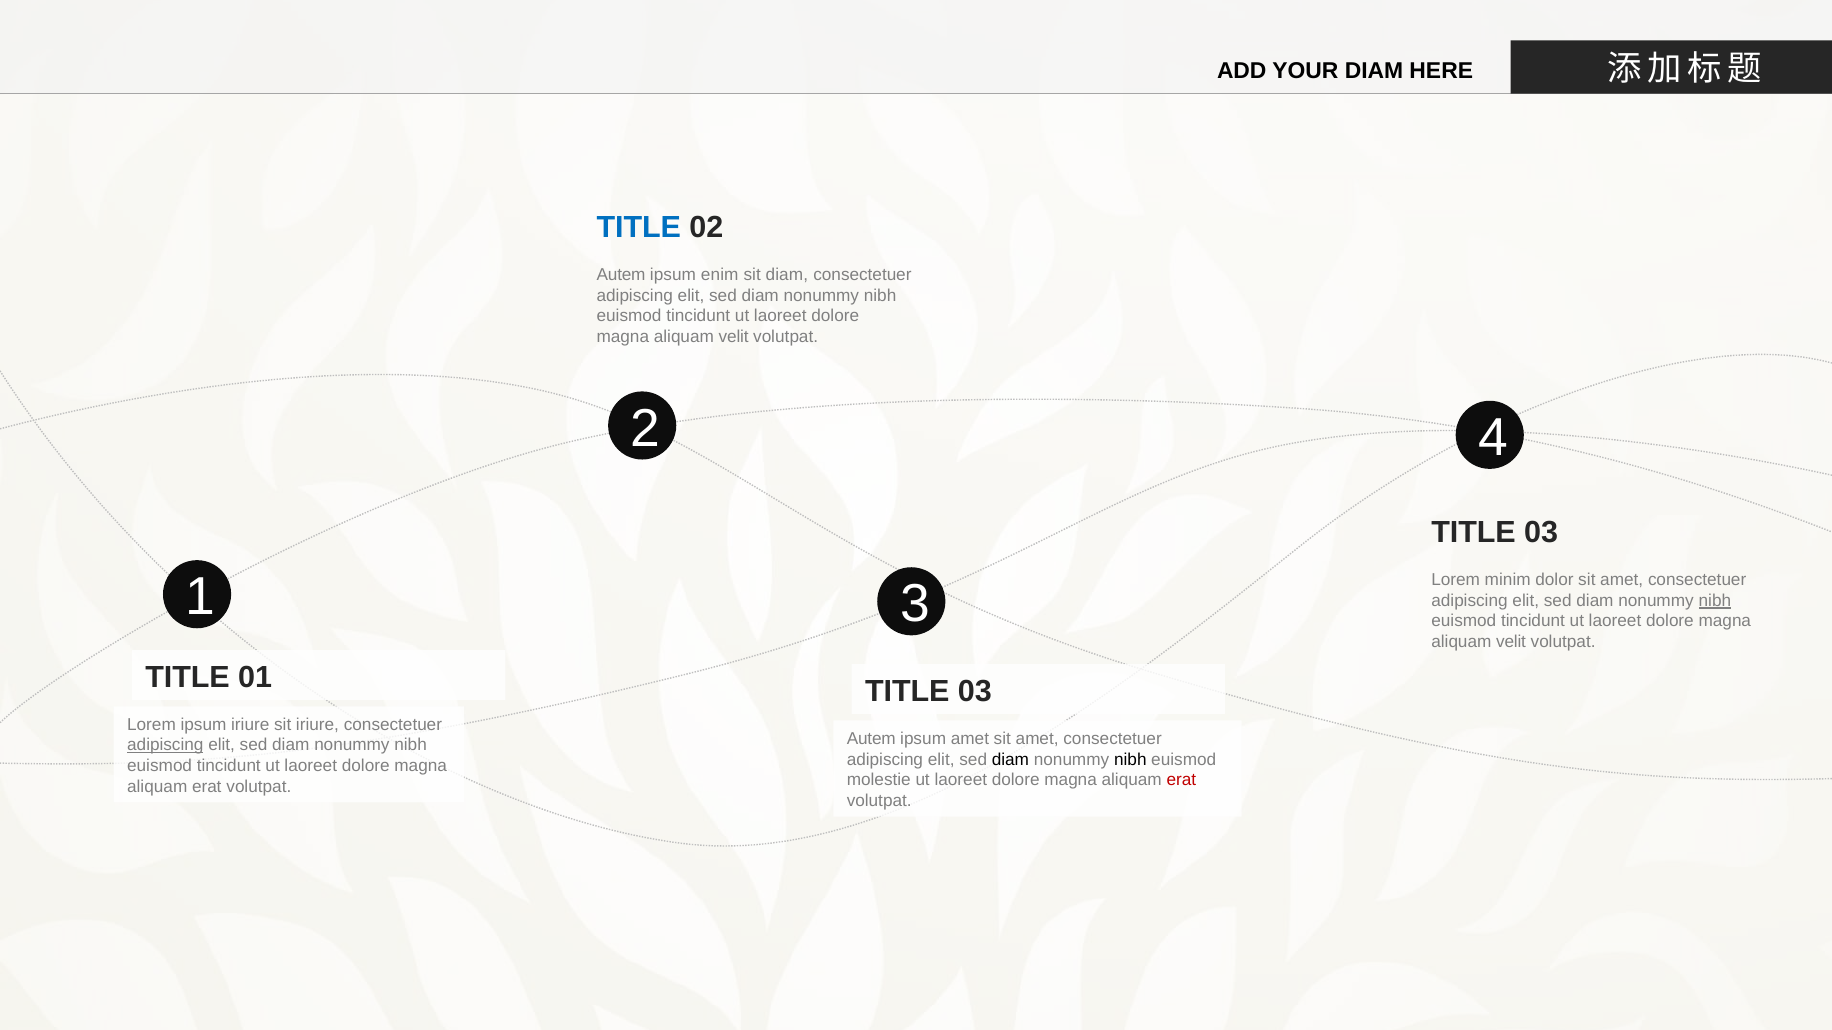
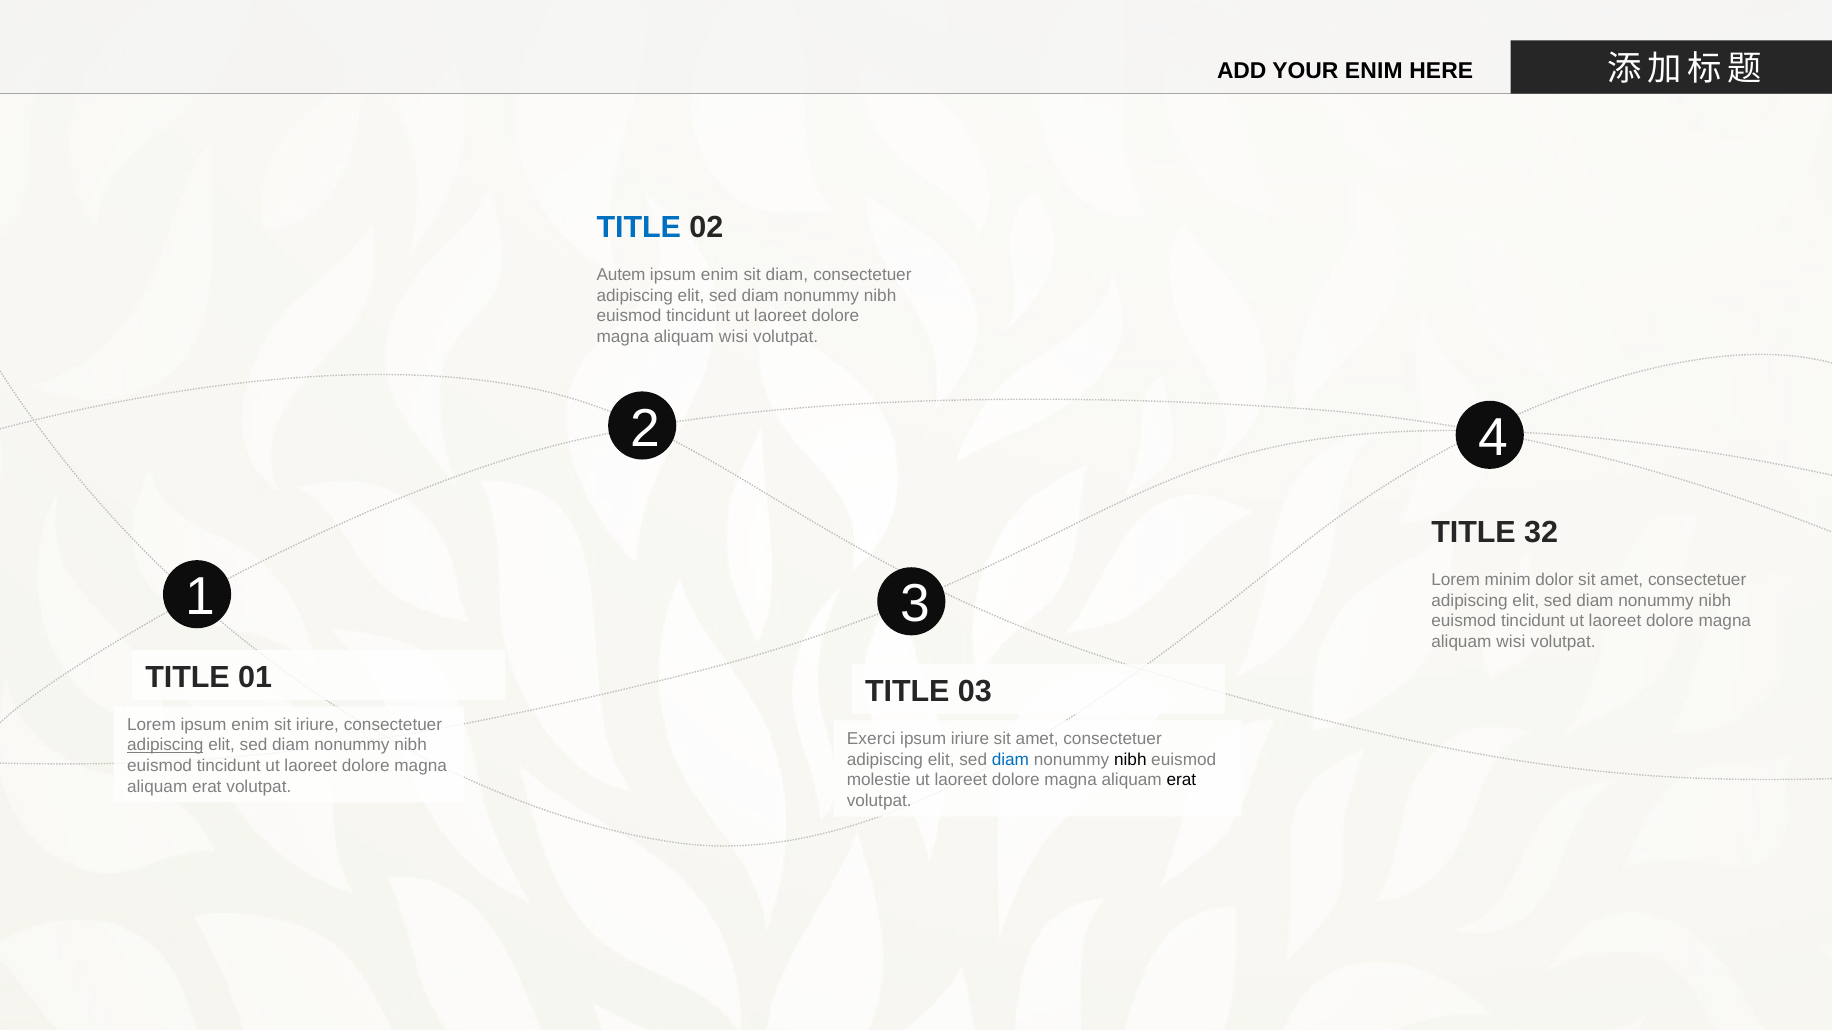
YOUR DIAM: DIAM -> ENIM
velit at (734, 337): velit -> wisi
03 at (1541, 533): 03 -> 32
nibh at (1715, 601) underline: present -> none
velit at (1511, 642): velit -> wisi
Lorem ipsum iriure: iriure -> enim
Autem at (871, 739): Autem -> Exerci
ipsum amet: amet -> iriure
diam at (1010, 760) colour: black -> blue
erat at (1181, 780) colour: red -> black
